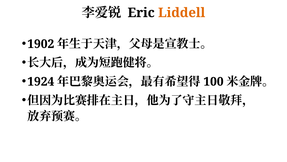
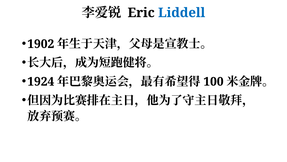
Liddell colour: orange -> blue
